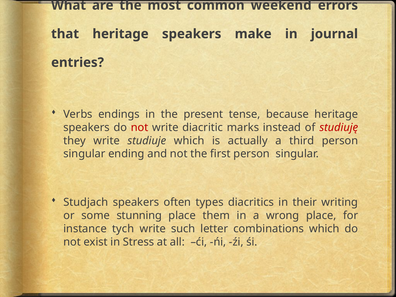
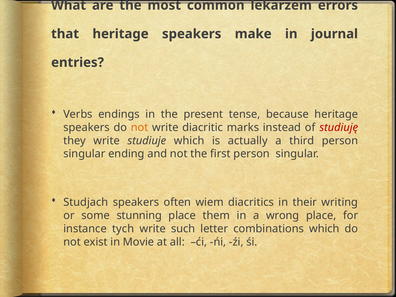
weekend: weekend -> lekarzem
not at (140, 127) colour: red -> orange
types: types -> wiem
Stress: Stress -> Movie
